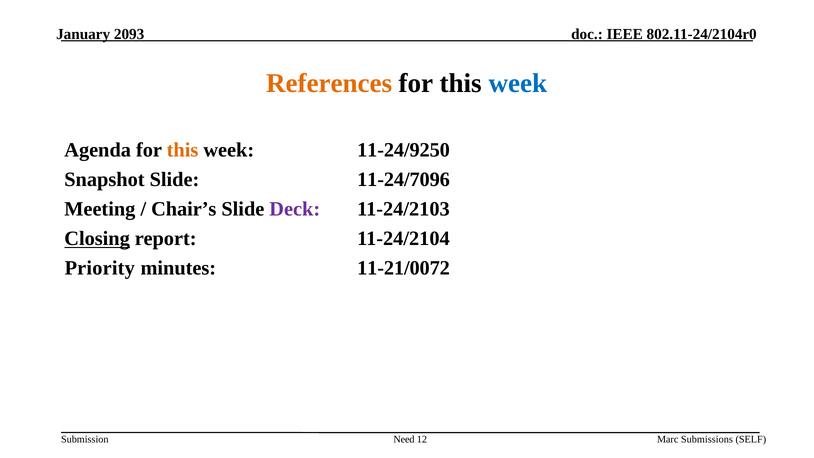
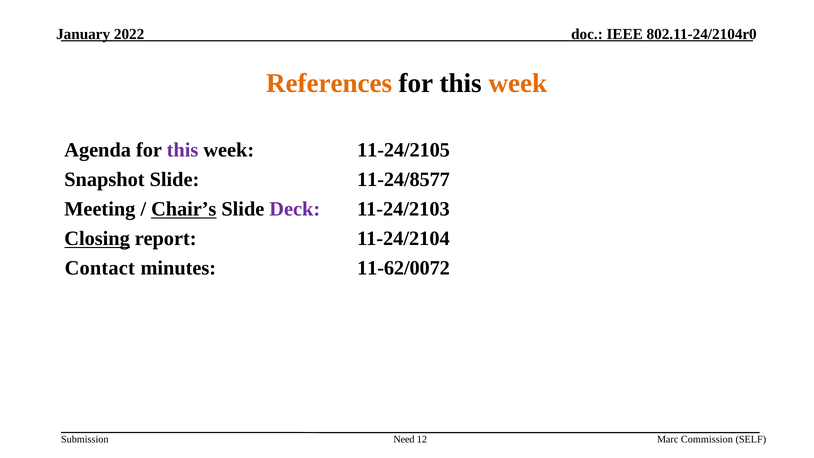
2093: 2093 -> 2022
week at (518, 83) colour: blue -> orange
this at (183, 150) colour: orange -> purple
11-24/9250: 11-24/9250 -> 11-24/2105
11-24/7096: 11-24/7096 -> 11-24/8577
Chair’s underline: none -> present
Priority: Priority -> Contact
11-21/0072: 11-21/0072 -> 11-62/0072
Submissions: Submissions -> Commission
